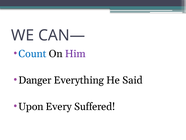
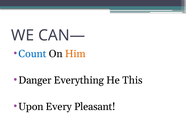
Him colour: purple -> orange
Said: Said -> This
Suffered: Suffered -> Pleasant
